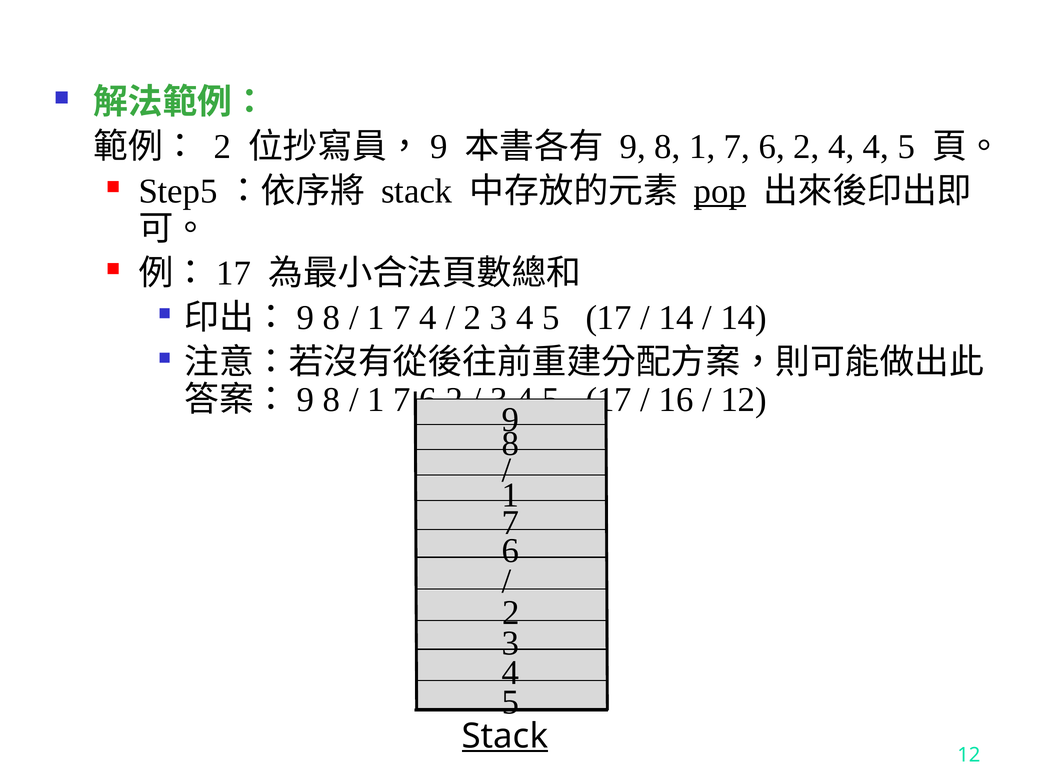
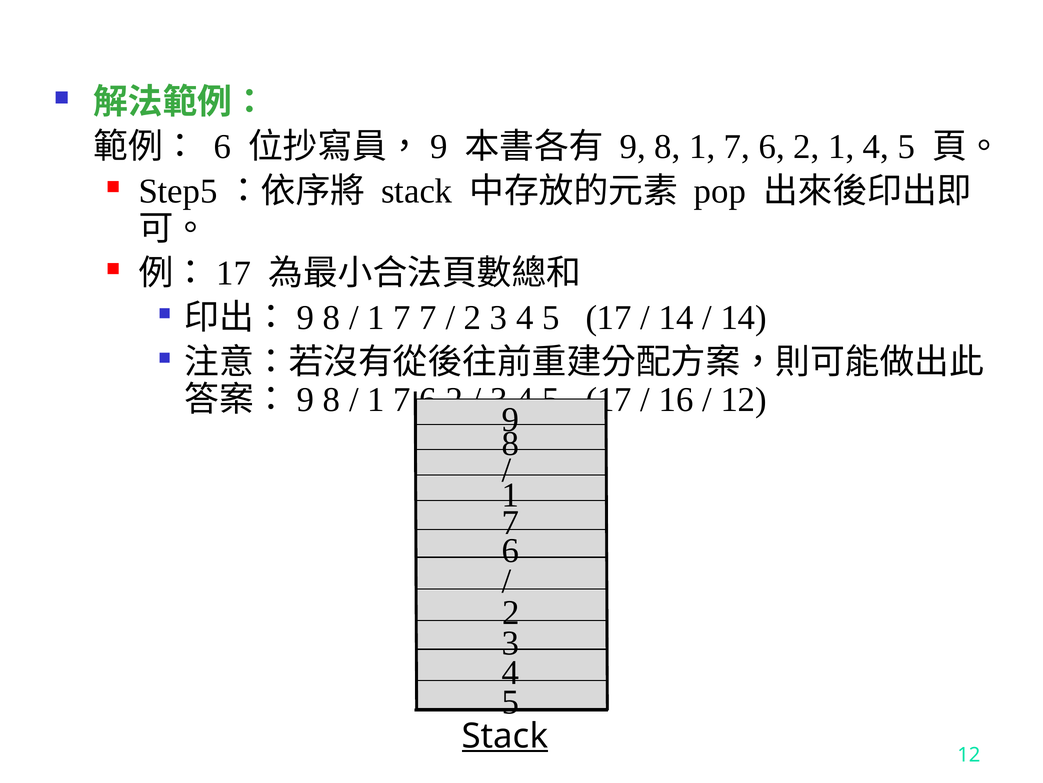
2 at (222, 146): 2 -> 6
2 4: 4 -> 1
pop underline: present -> none
7 4: 4 -> 7
